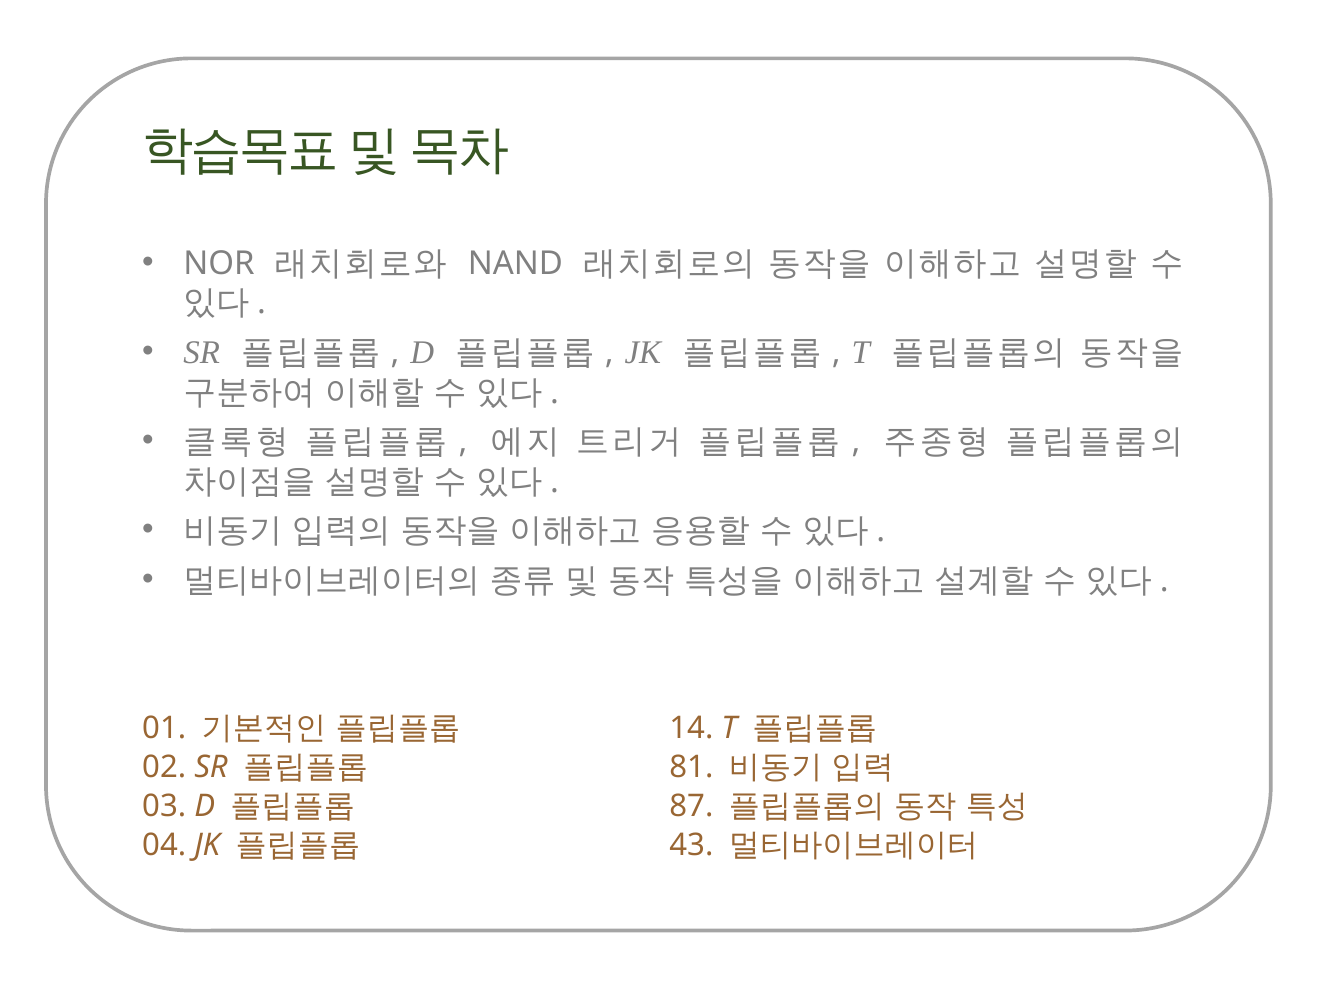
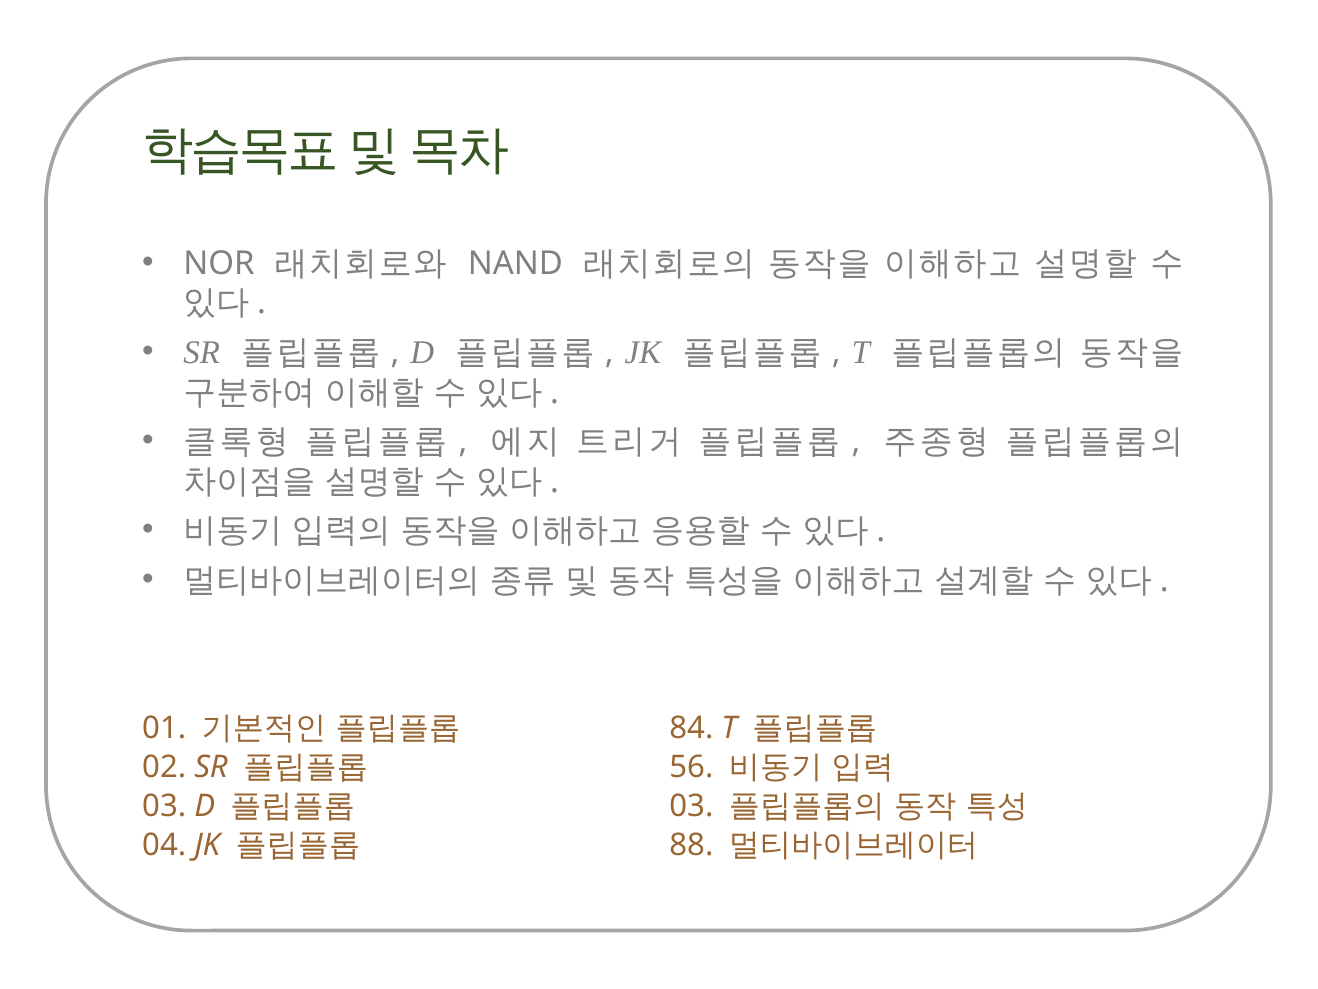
14: 14 -> 84
81: 81 -> 56
87 at (691, 806): 87 -> 03
43: 43 -> 88
